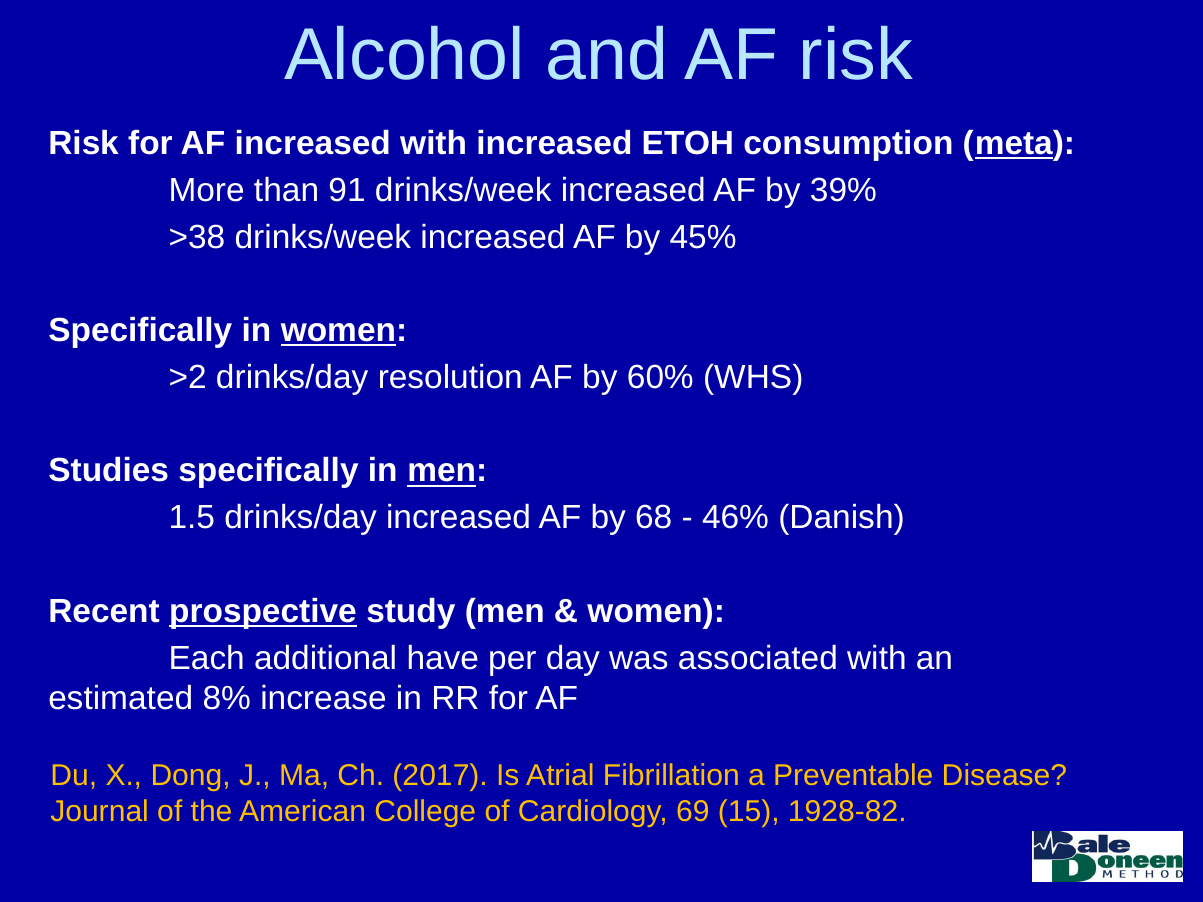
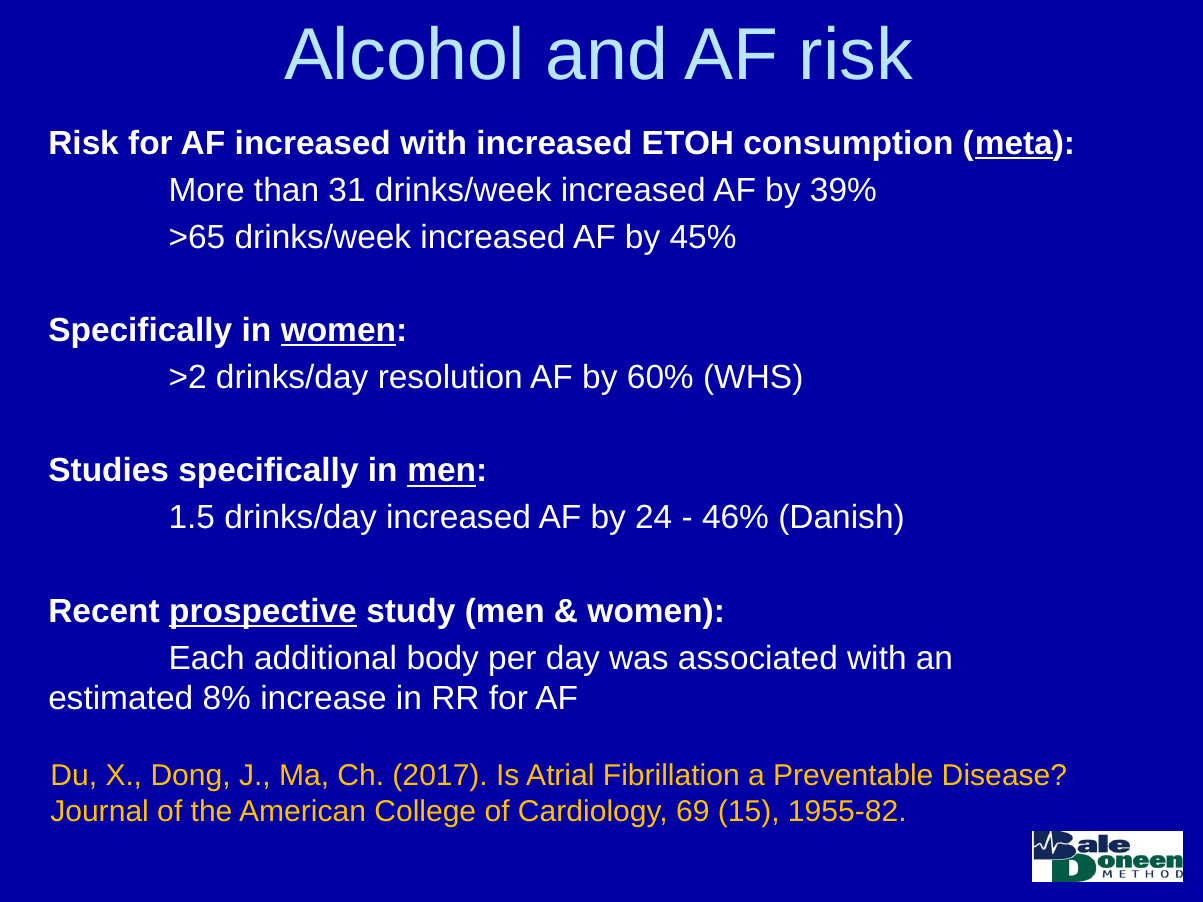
91: 91 -> 31
>38: >38 -> >65
68: 68 -> 24
have: have -> body
1928-82: 1928-82 -> 1955-82
